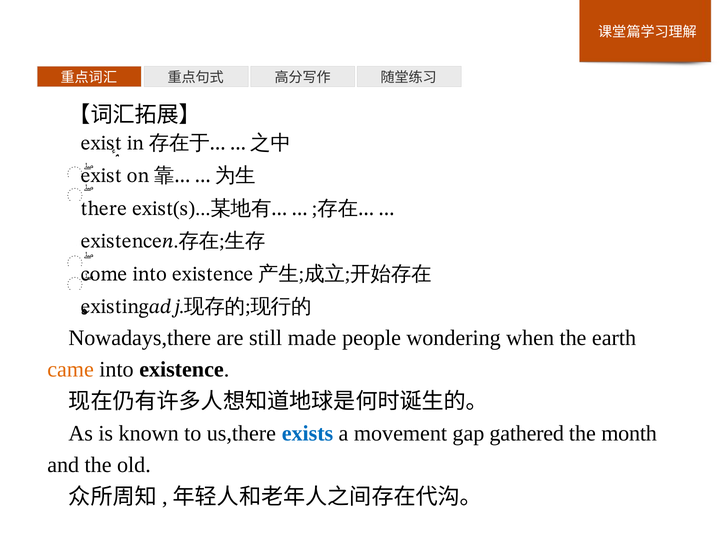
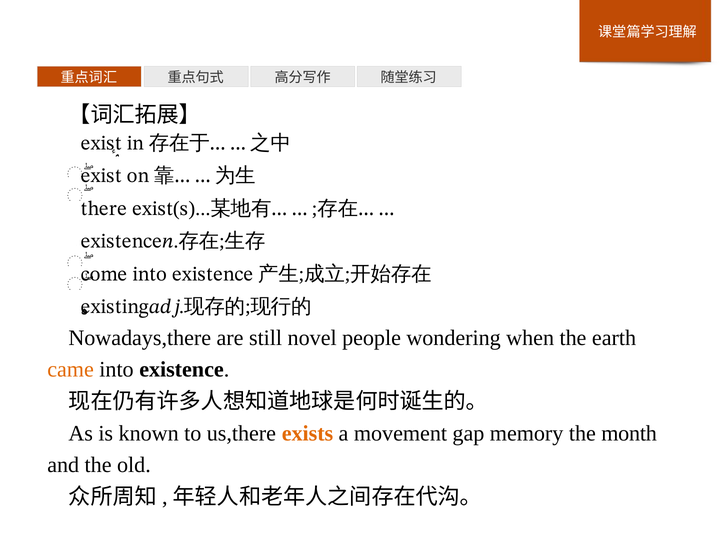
made: made -> novel
exists colour: blue -> orange
gathered: gathered -> memory
